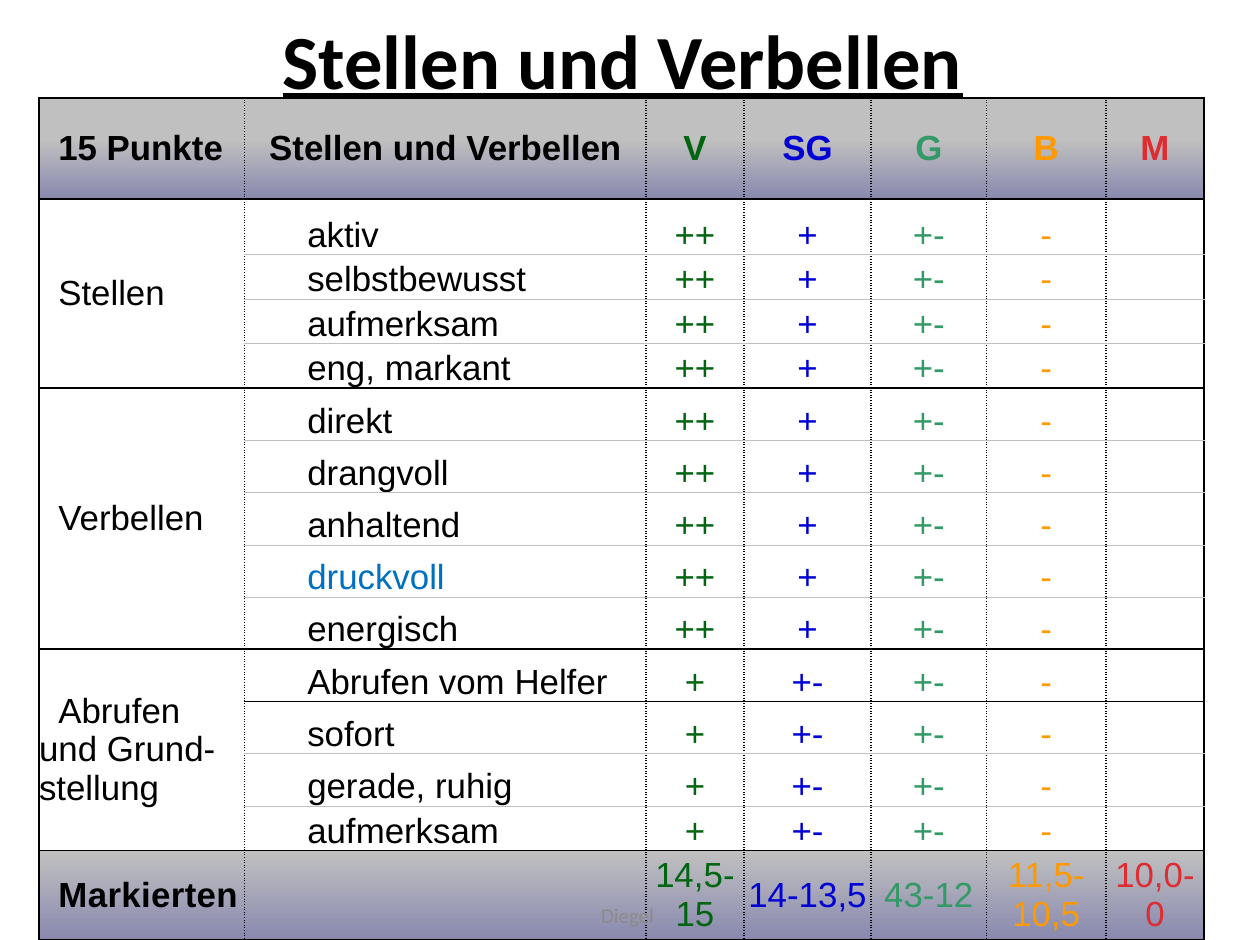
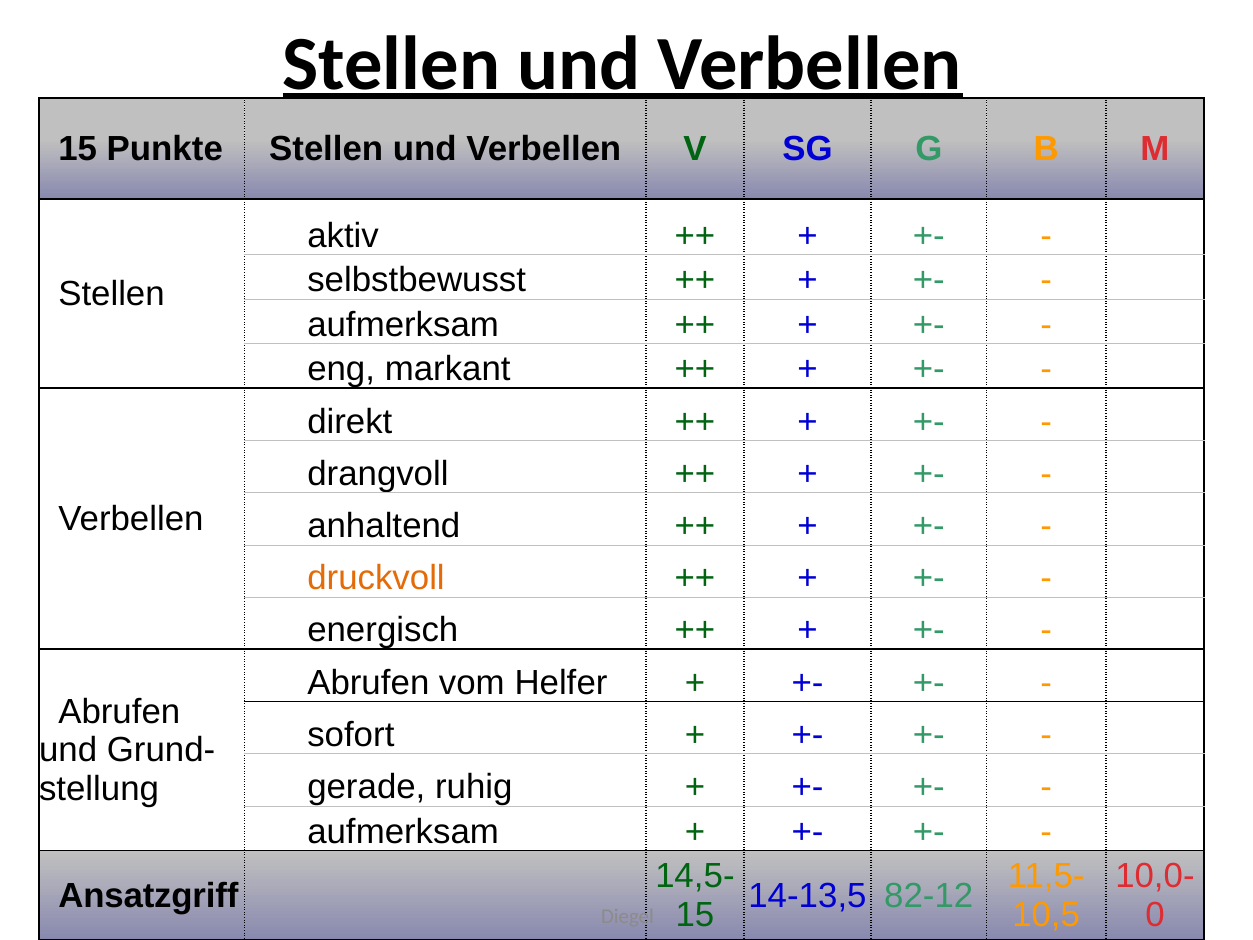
druckvoll colour: blue -> orange
Markierten: Markierten -> Ansatzgriff
43-12: 43-12 -> 82-12
